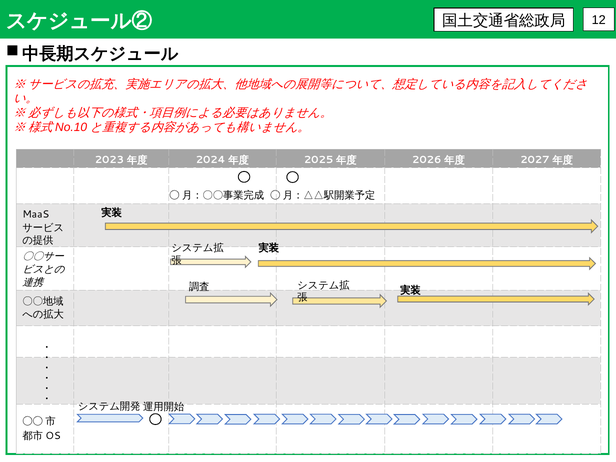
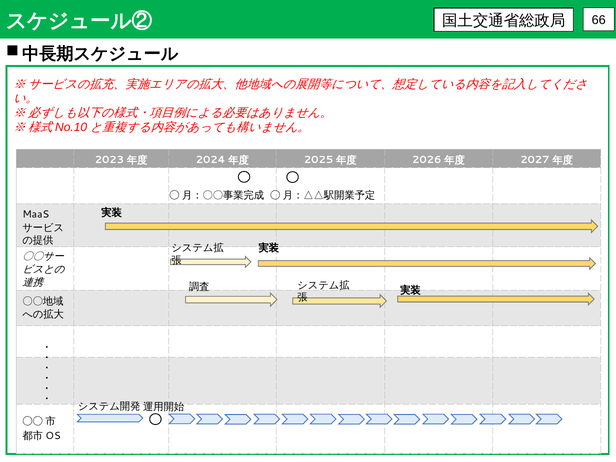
12: 12 -> 66
